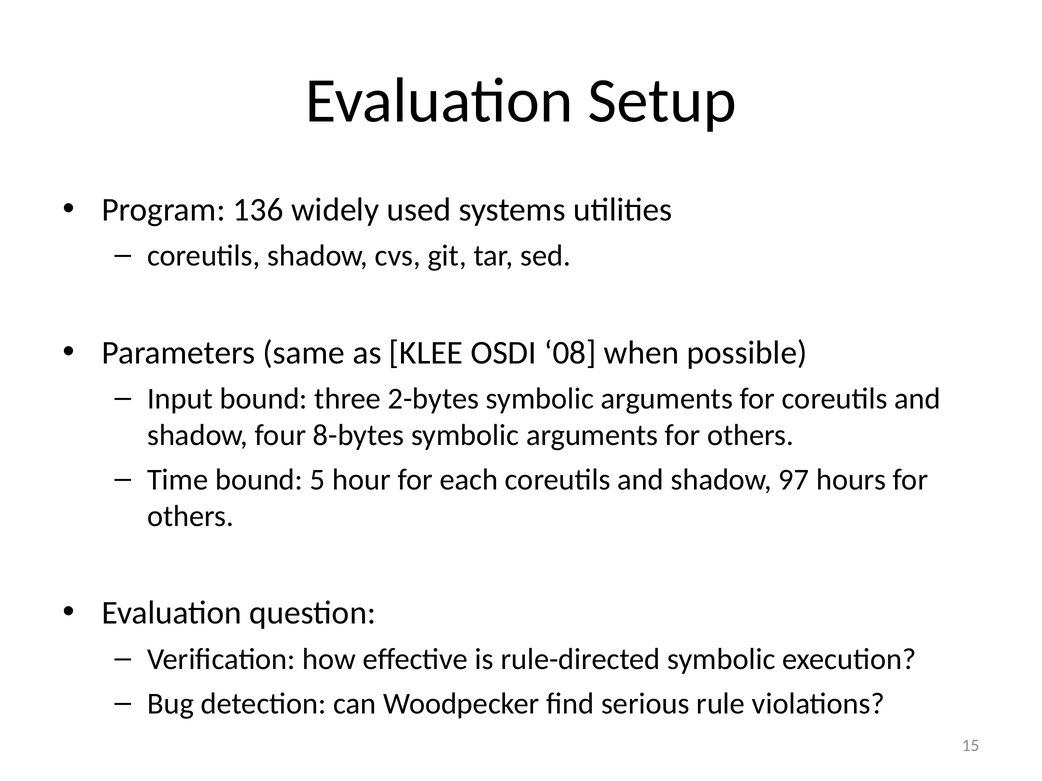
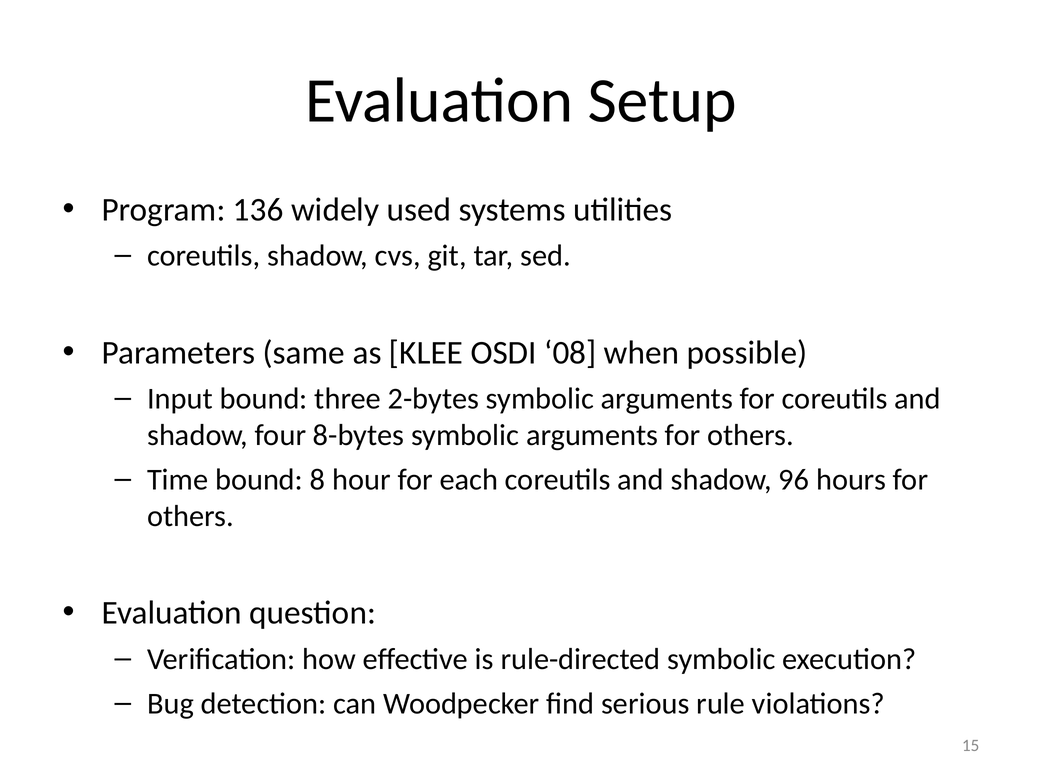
5: 5 -> 8
97: 97 -> 96
